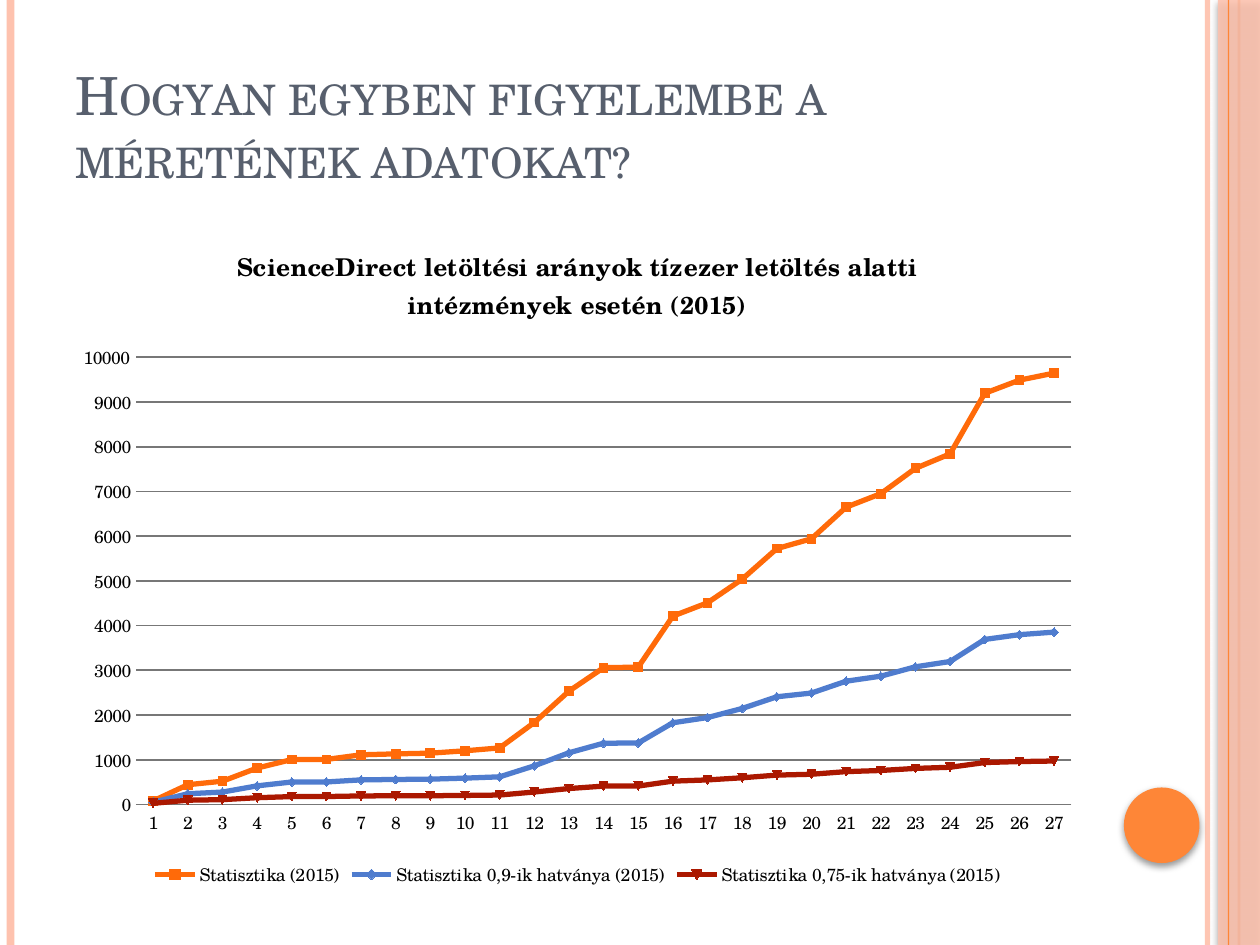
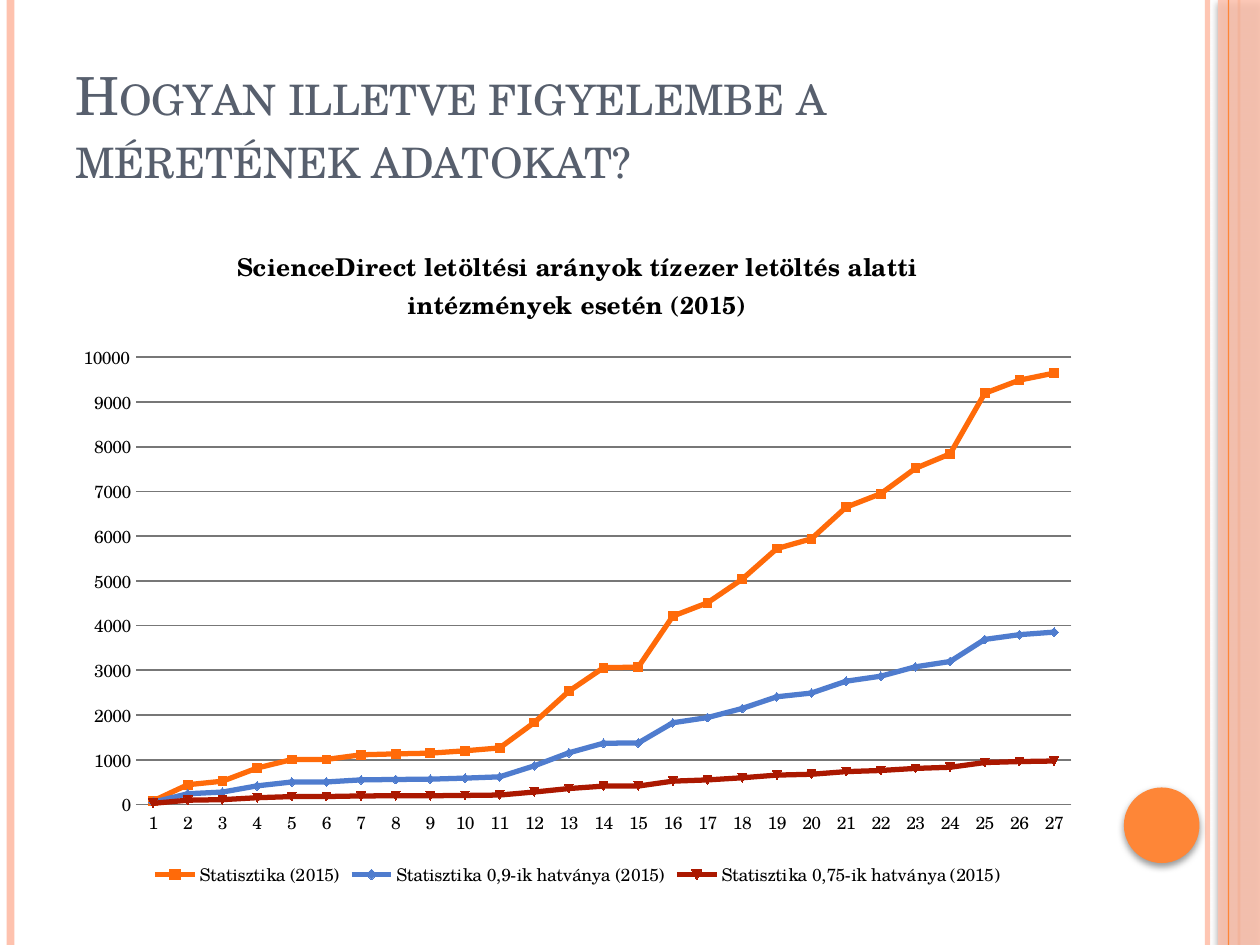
EGYBEN: EGYBEN -> ILLETVE
